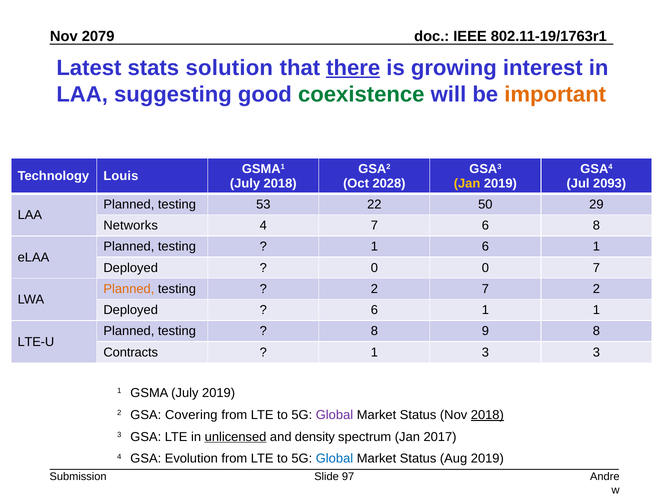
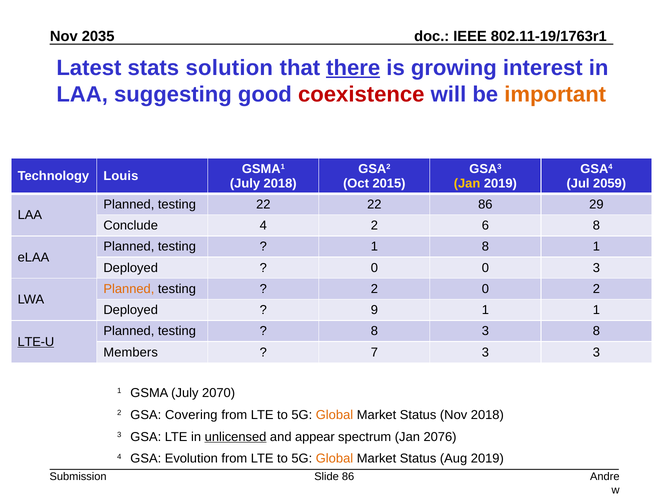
2079: 2079 -> 2035
coexistence colour: green -> red
2028: 2028 -> 2015
2093: 2093 -> 2059
testing 53: 53 -> 22
22 50: 50 -> 86
Networks: Networks -> Conclude
4 7: 7 -> 2
1 6: 6 -> 8
0 7: 7 -> 3
2 7: 7 -> 0
6 at (374, 310): 6 -> 9
8 9: 9 -> 3
LTE-U underline: none -> present
Contracts: Contracts -> Members
1 at (374, 353): 1 -> 7
July 2019: 2019 -> 2070
Global at (335, 415) colour: purple -> orange
2018 at (487, 415) underline: present -> none
density: density -> appear
2017: 2017 -> 2076
Global at (335, 459) colour: blue -> orange
Slide 97: 97 -> 86
